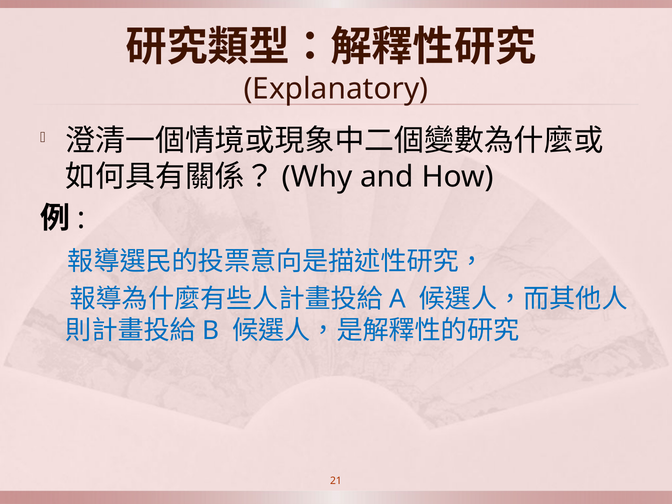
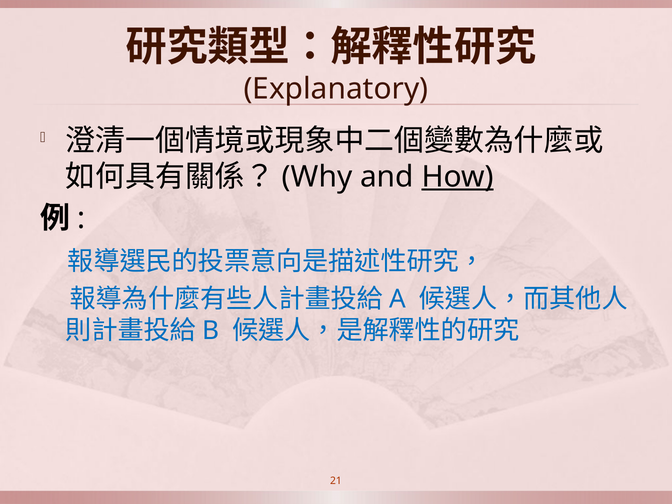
How underline: none -> present
